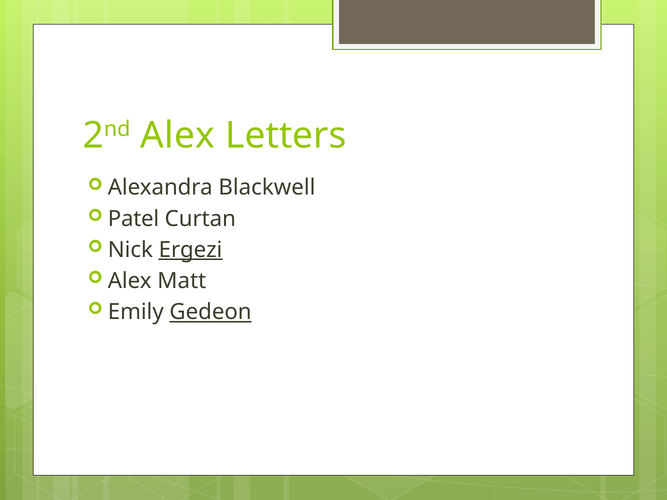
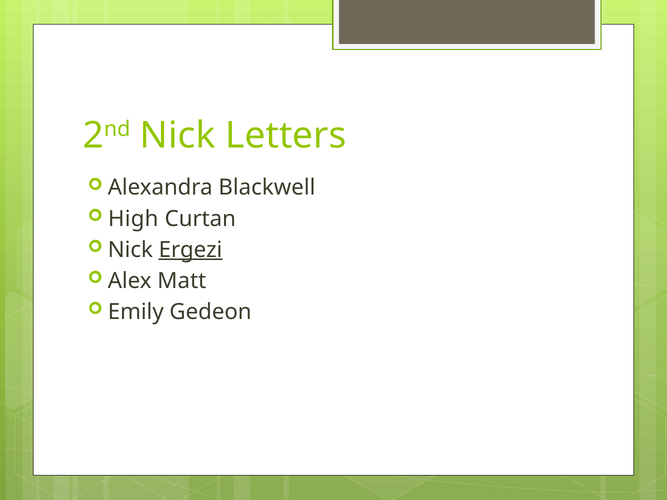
2nd Alex: Alex -> Nick
Patel: Patel -> High
Gedeon underline: present -> none
